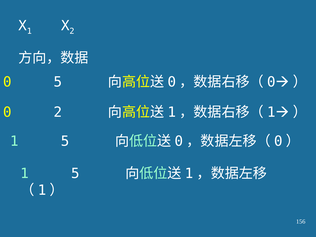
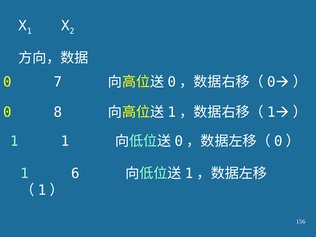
0 5: 5 -> 7
0 2: 2 -> 8
5 at (65, 141): 5 -> 1
5 at (75, 173): 5 -> 6
